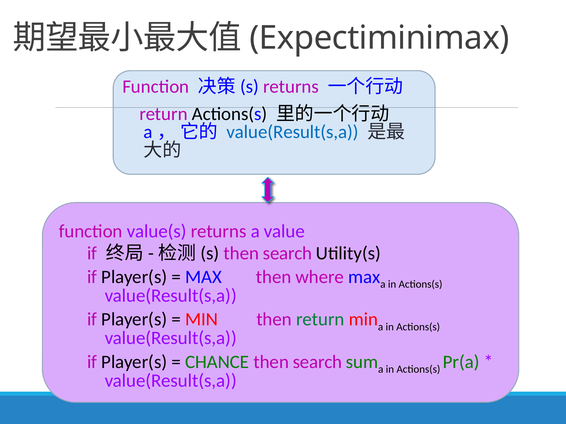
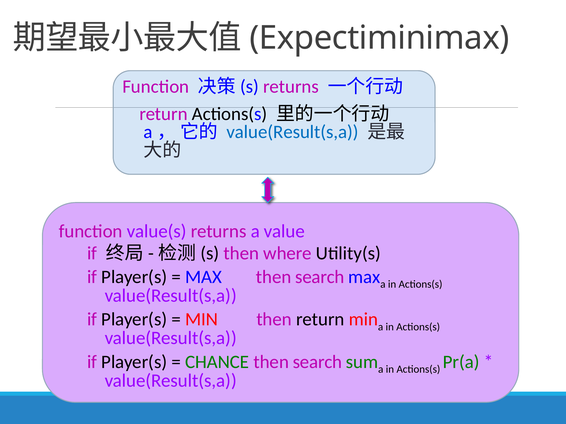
search at (288, 253): search -> where
MAX then where: where -> search
return at (320, 320) colour: green -> black
